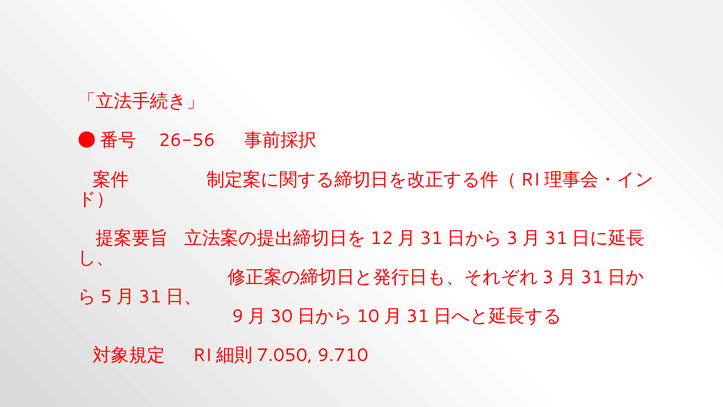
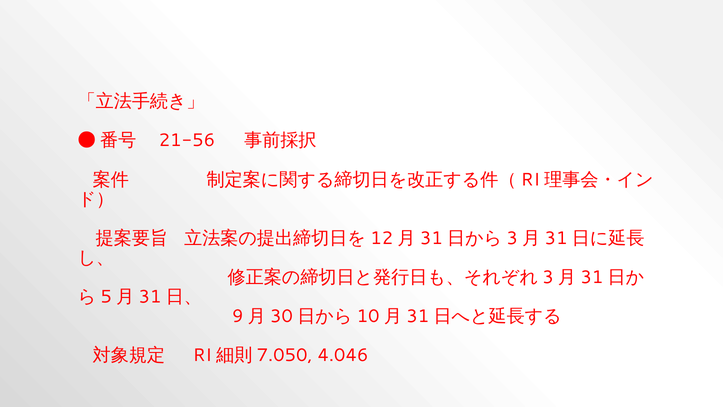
26-56: 26-56 -> 21-56
9.710: 9.710 -> 4.046
